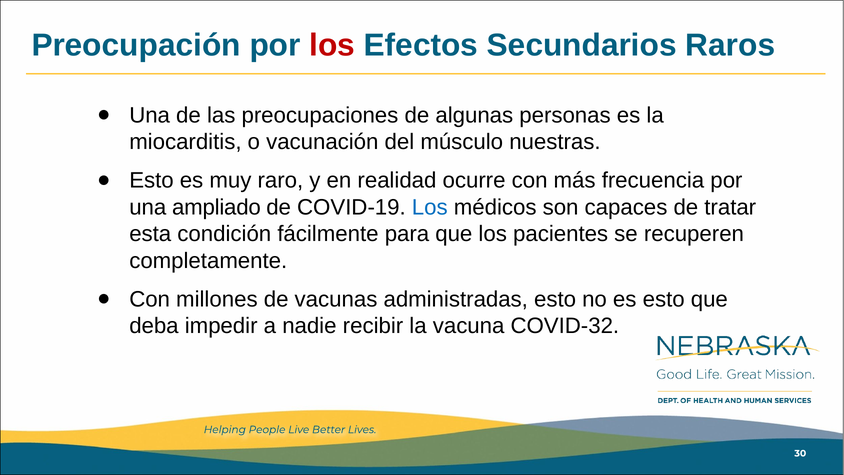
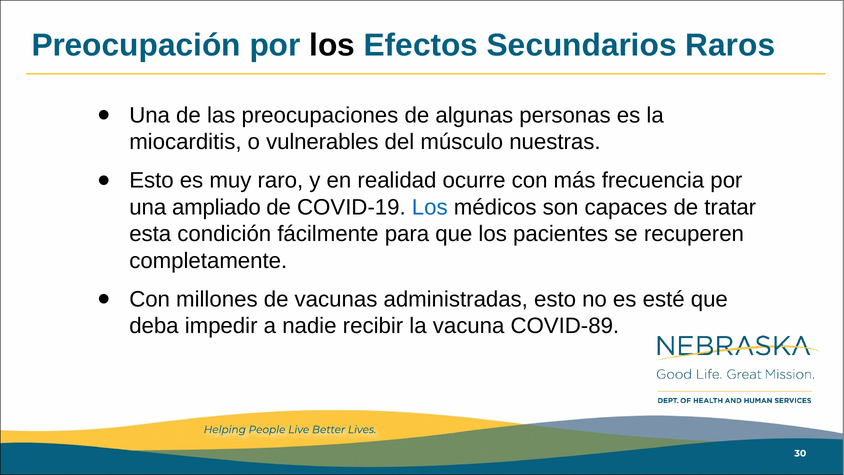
los at (332, 45) colour: red -> black
vacunación: vacunación -> vulnerables
es esto: esto -> esté
COVID-32: COVID-32 -> COVID-89
